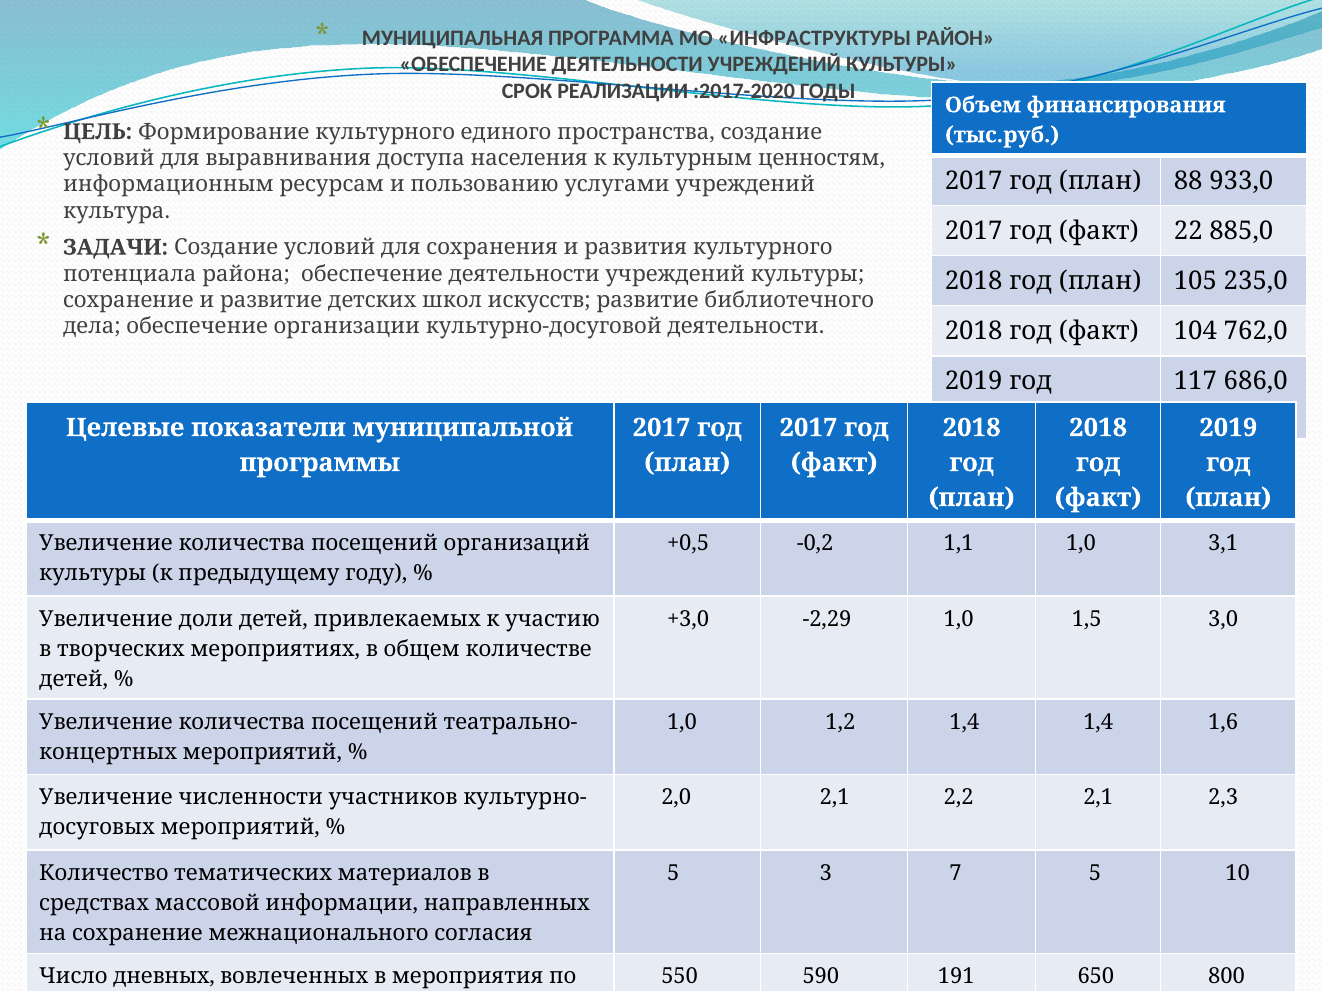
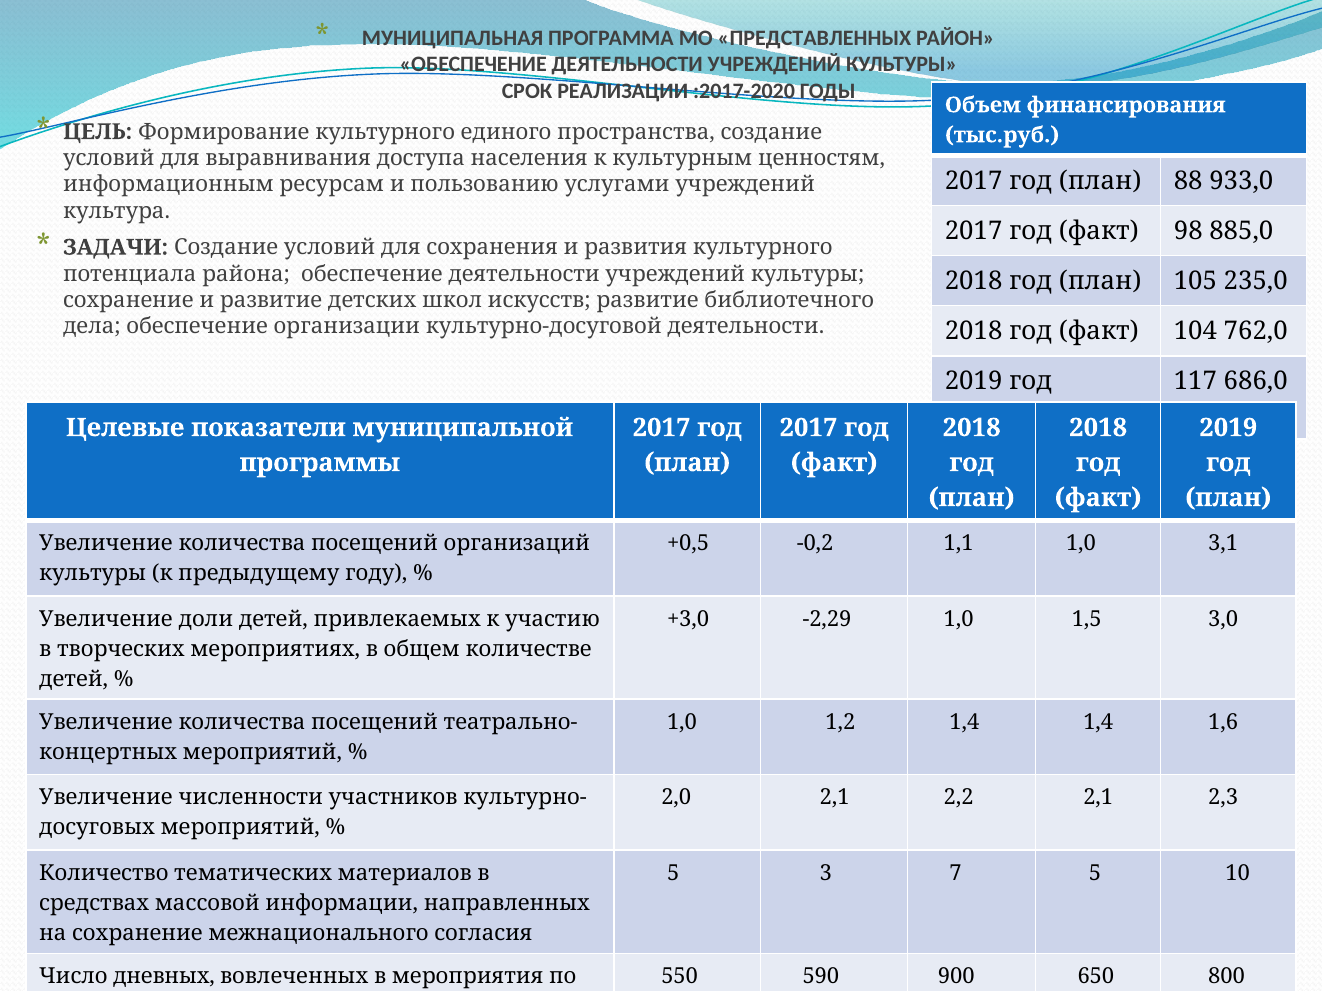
ИНФРАСТРУКТУРЫ: ИНФРАСТРУКТУРЫ -> ПРЕДСТАВЛЕННЫХ
22: 22 -> 98
191: 191 -> 900
